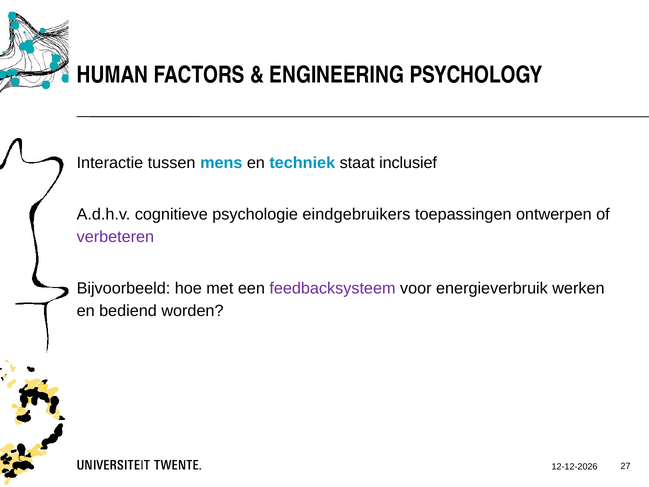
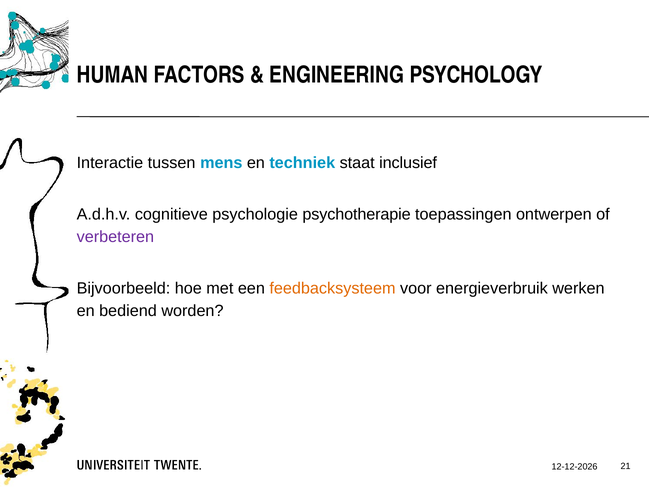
eindgebruikers: eindgebruikers -> psychotherapie
feedbacksysteem colour: purple -> orange
27: 27 -> 21
